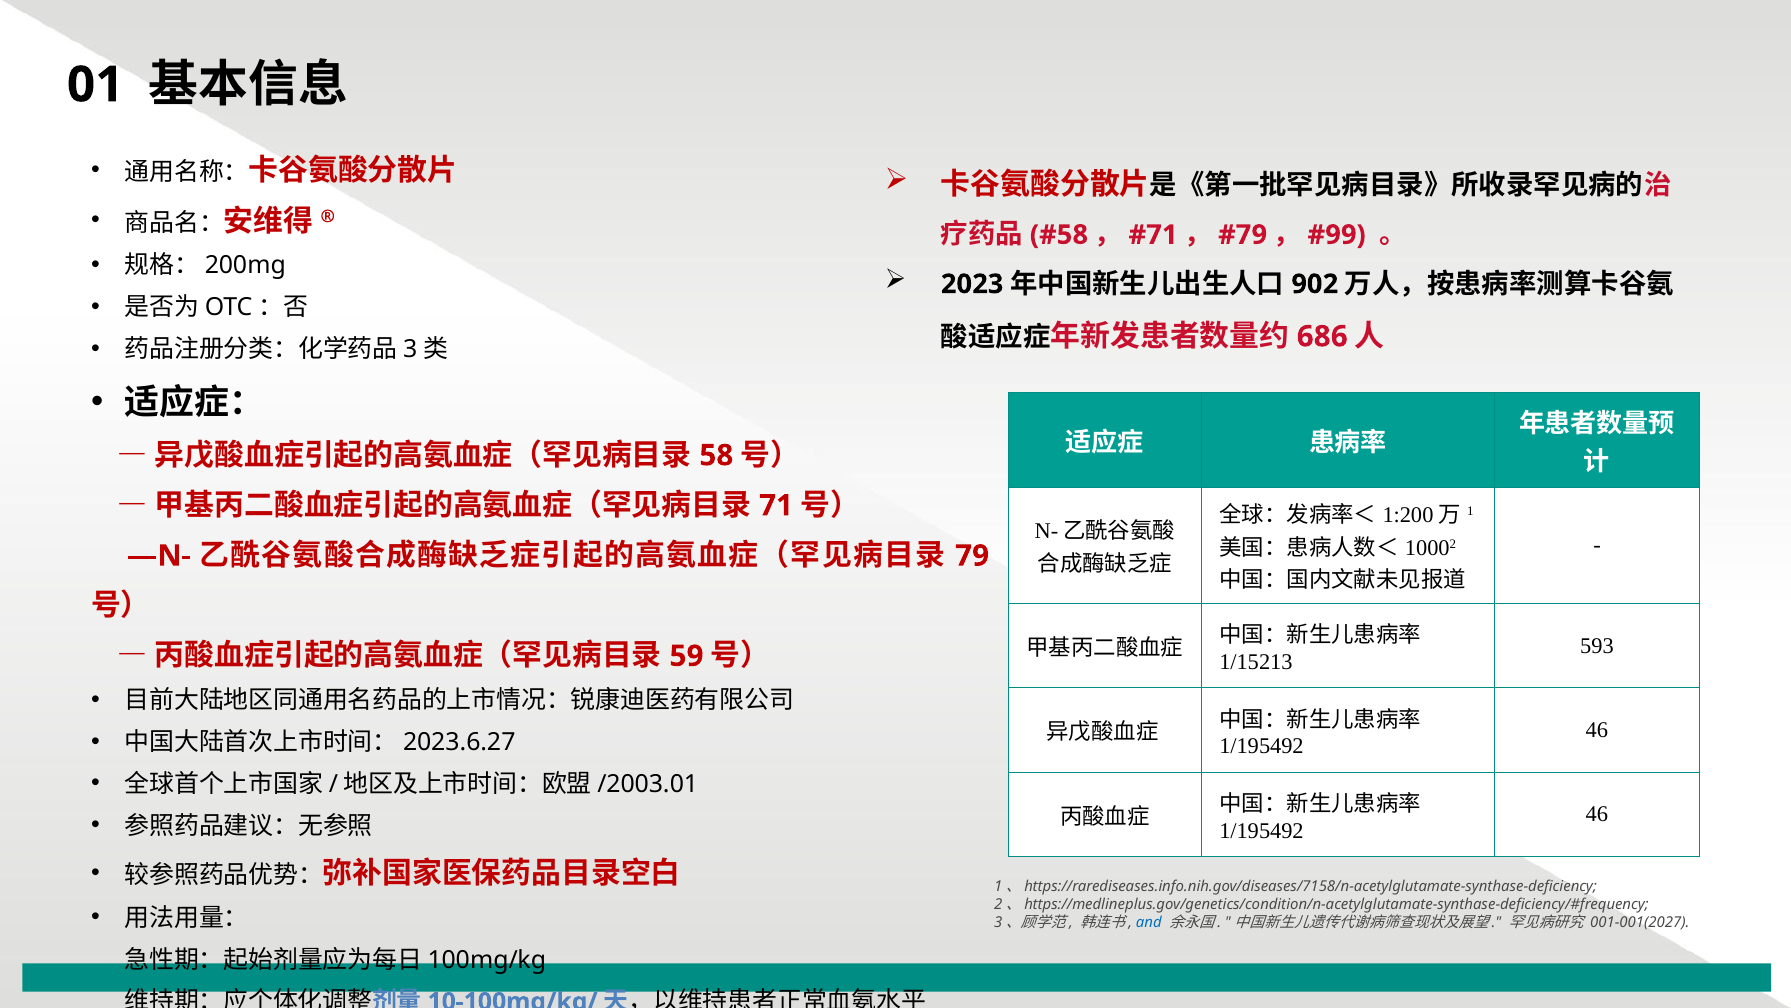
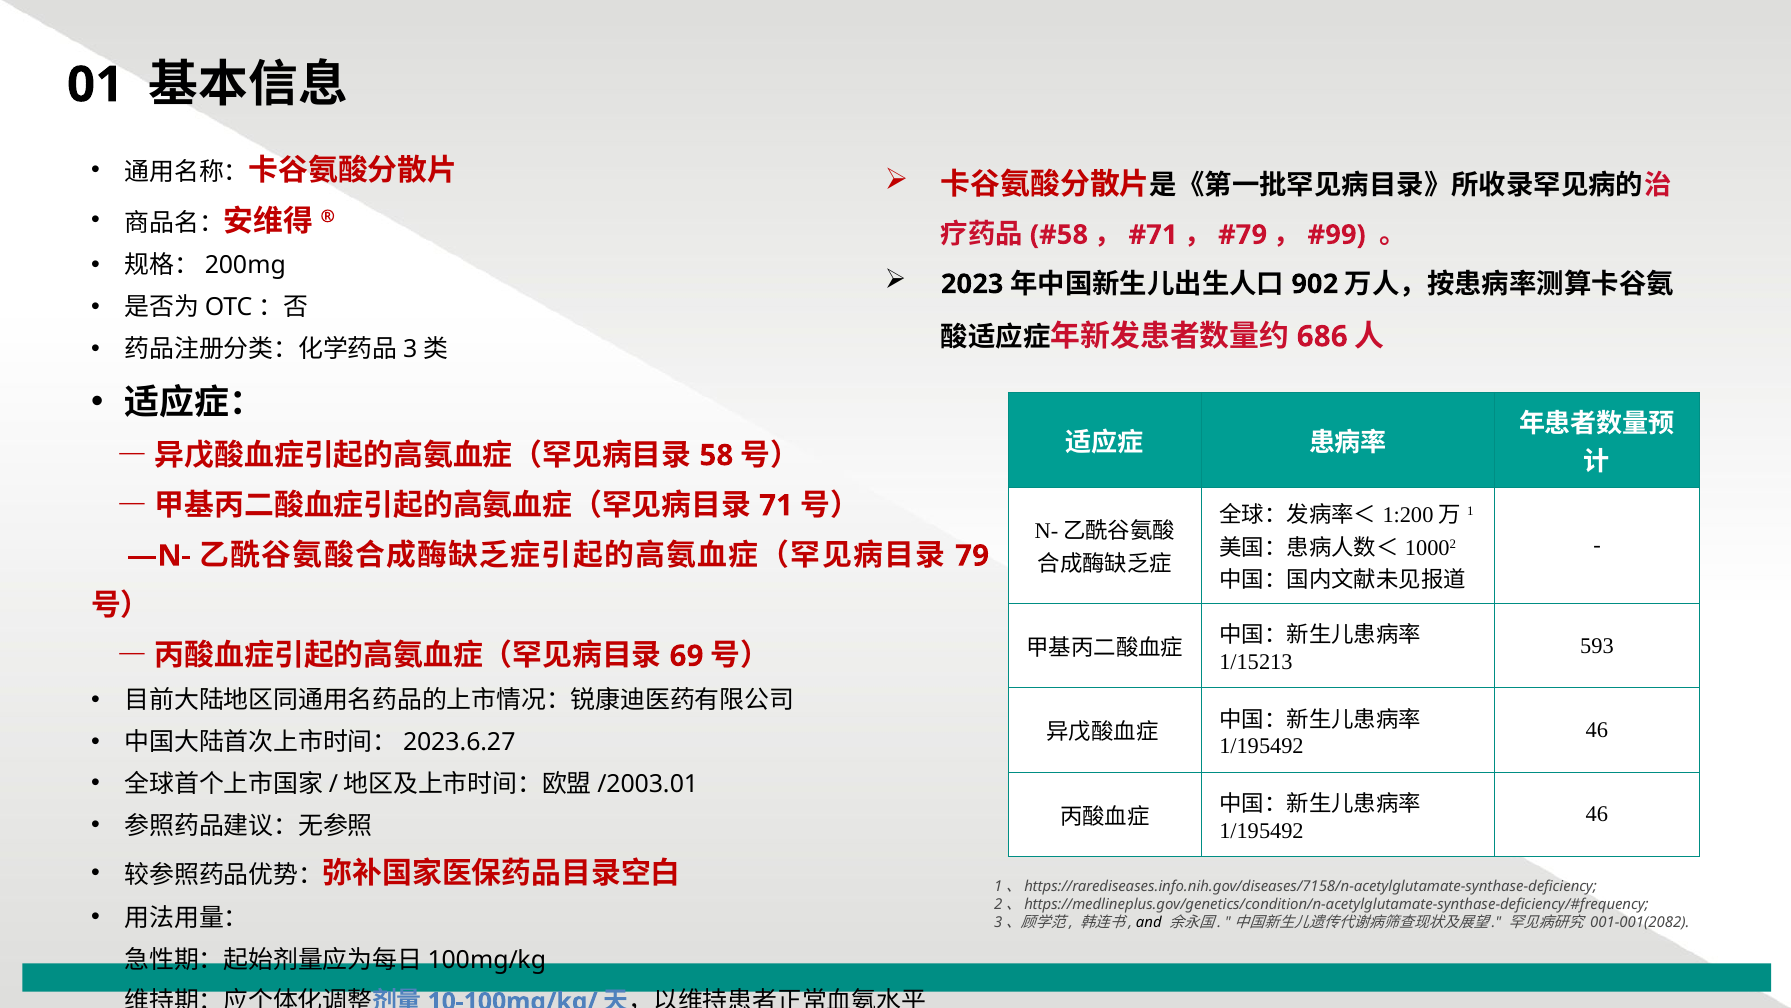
59: 59 -> 69
and colour: blue -> black
001-001(2027: 001-001(2027 -> 001-001(2082
